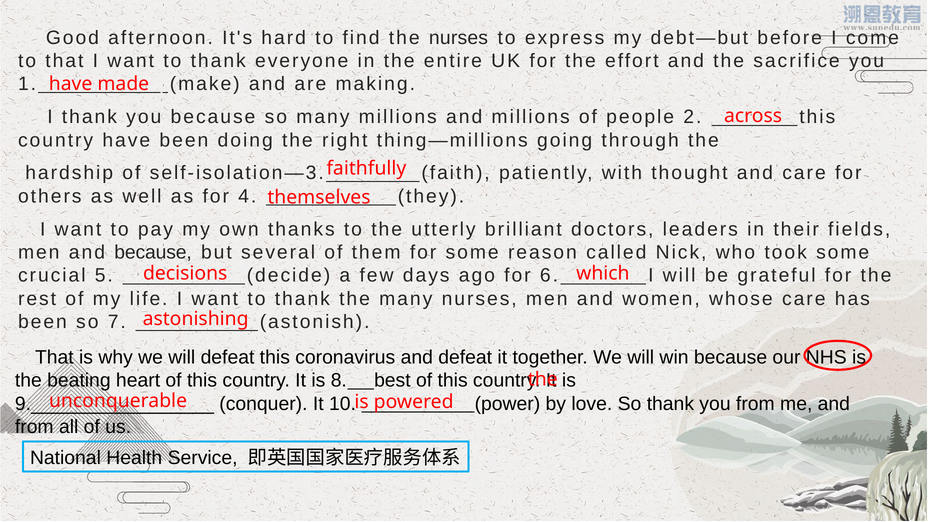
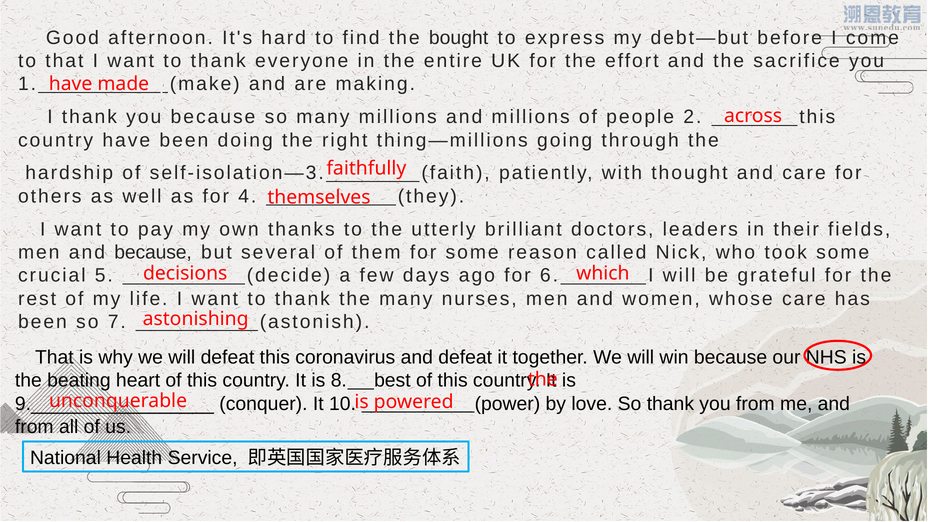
the nurses: nurses -> bought
